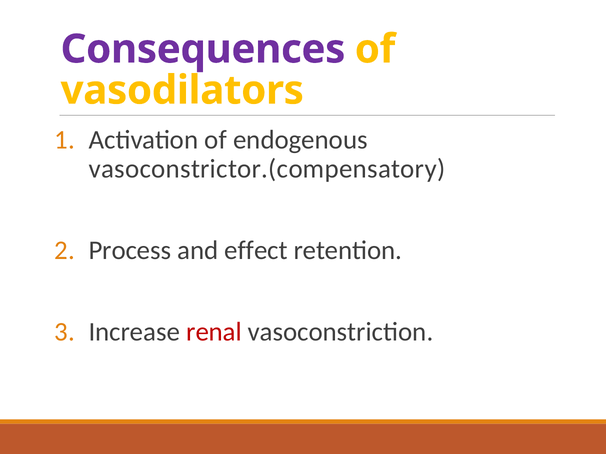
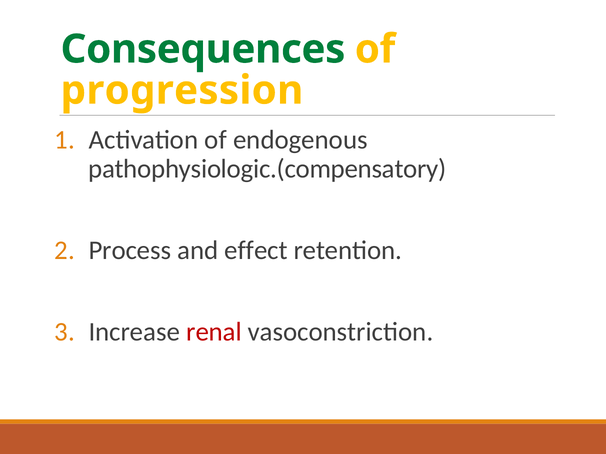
Consequences colour: purple -> green
vasodilators: vasodilators -> progression
vasoconstrictor.(compensatory: vasoconstrictor.(compensatory -> pathophysiologic.(compensatory
